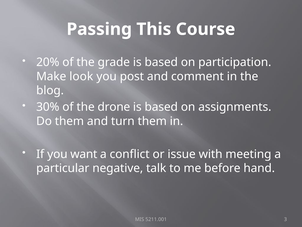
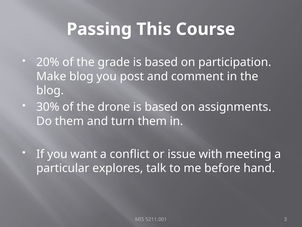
Make look: look -> blog
negative: negative -> explores
